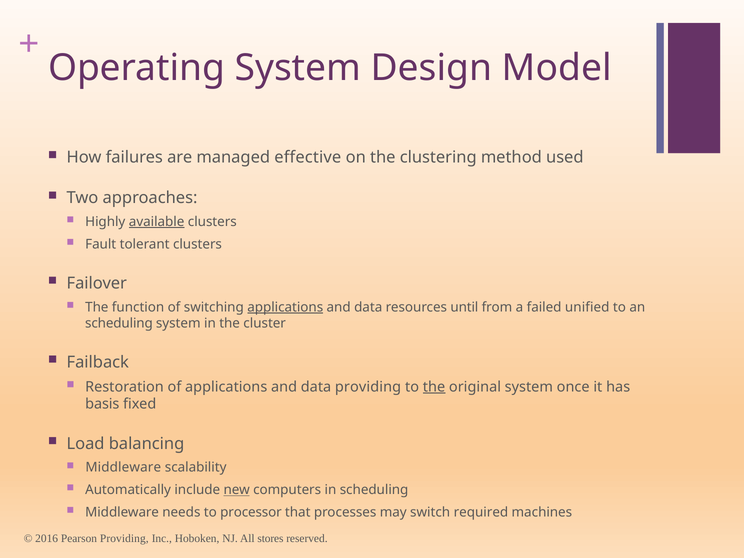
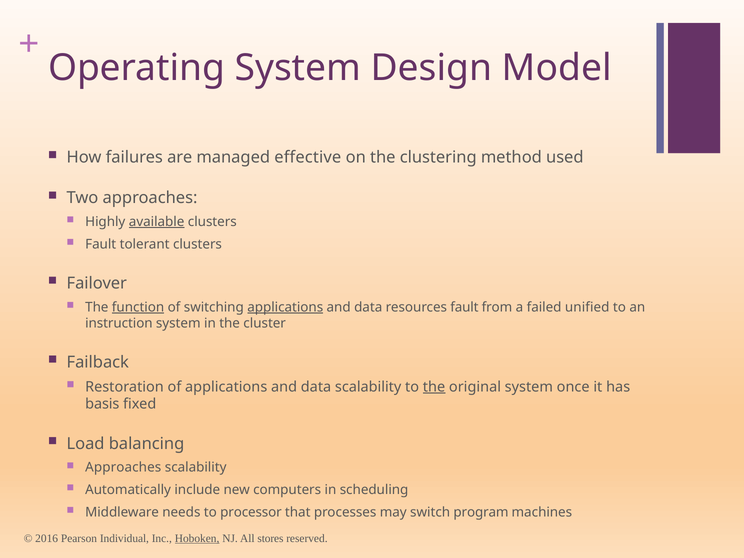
function underline: none -> present
resources until: until -> fault
scheduling at (119, 323): scheduling -> instruction
data providing: providing -> scalability
Middleware at (123, 468): Middleware -> Approaches
new underline: present -> none
required: required -> program
Pearson Providing: Providing -> Individual
Hoboken underline: none -> present
